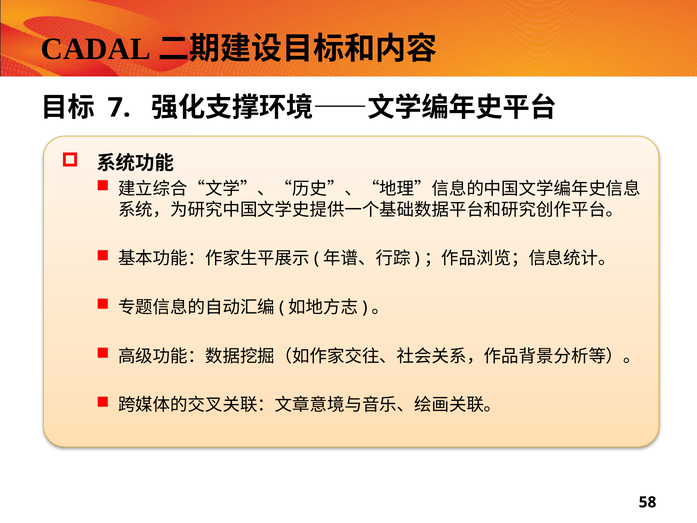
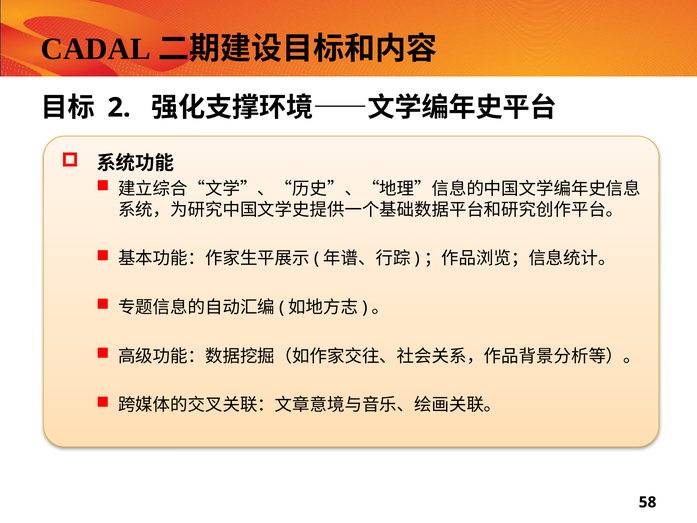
7: 7 -> 2
